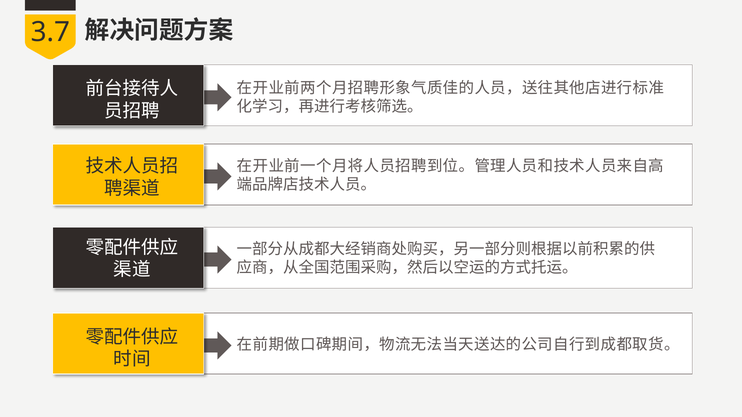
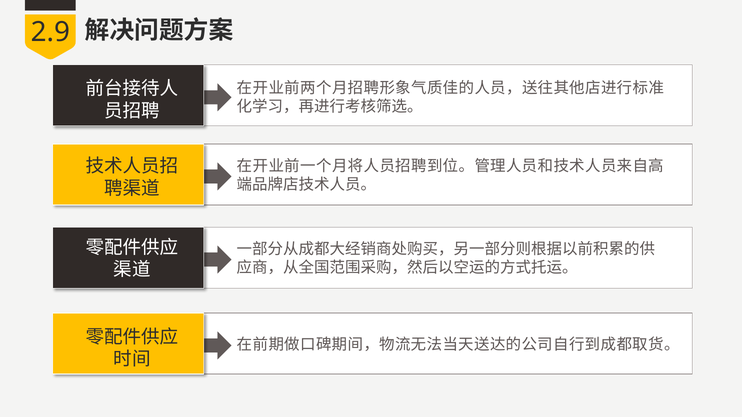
3.7: 3.7 -> 2.9
